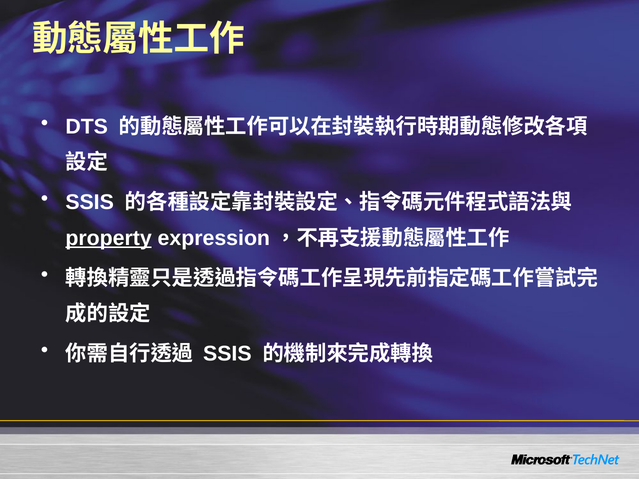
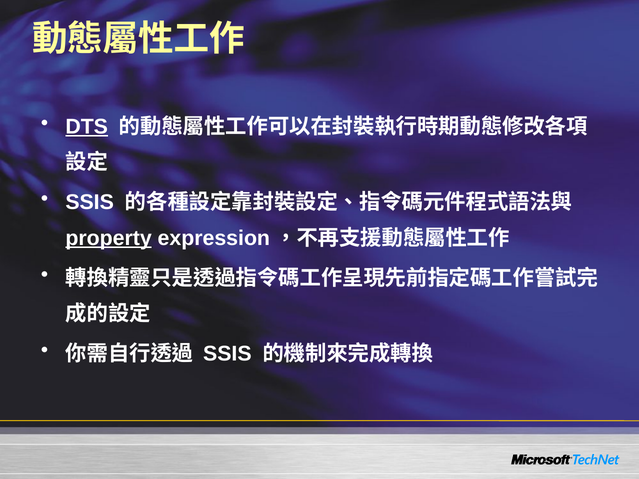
DTS underline: none -> present
